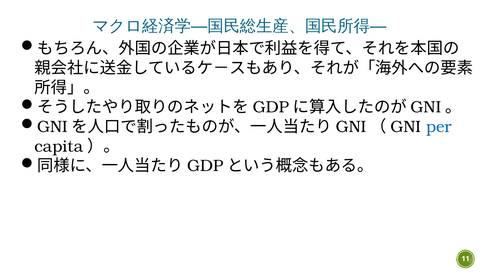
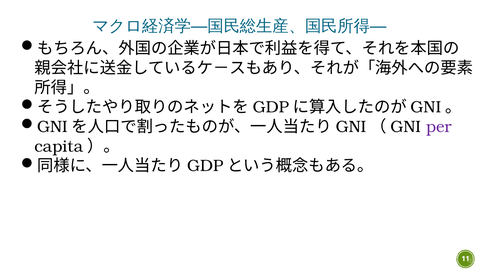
per colour: blue -> purple
